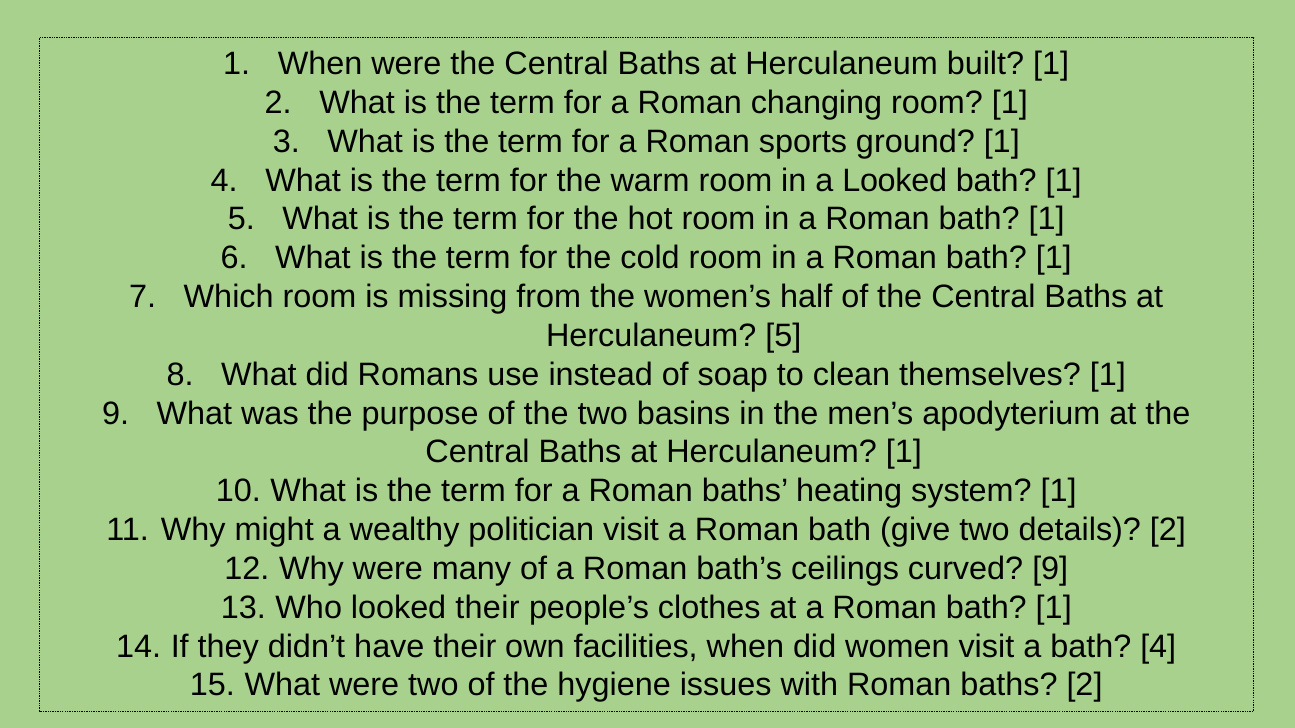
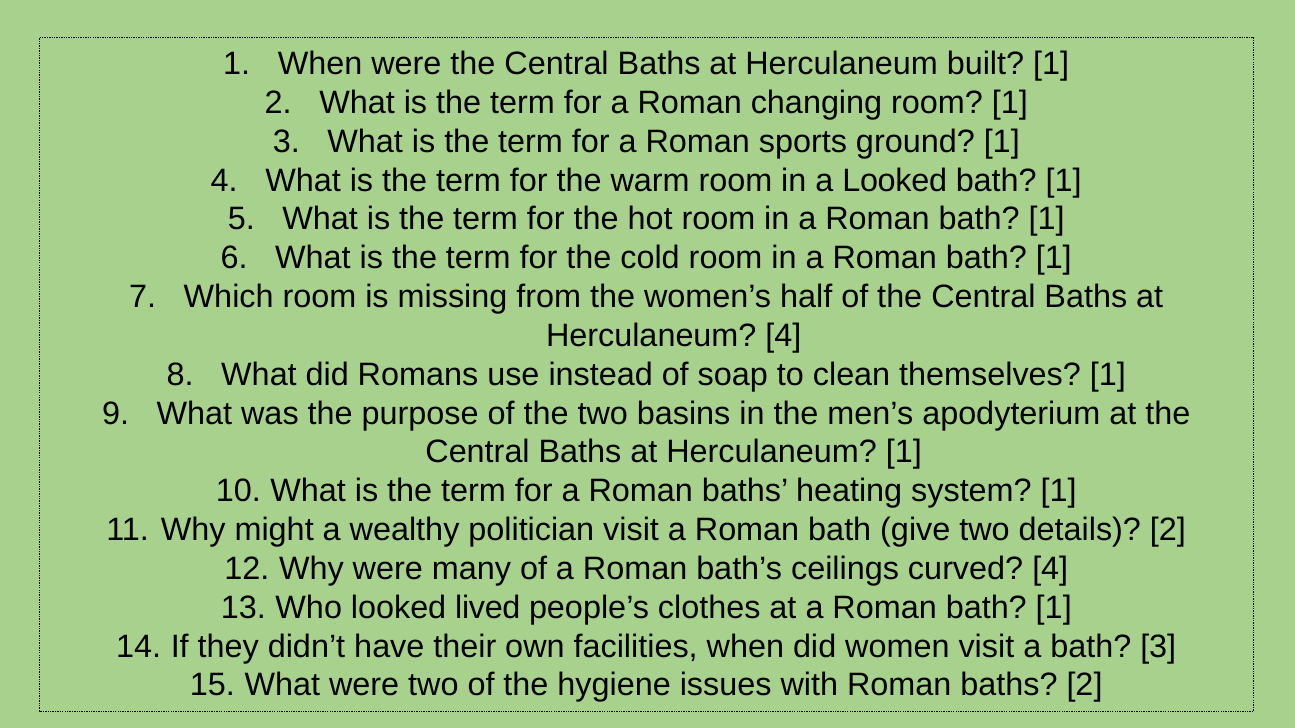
Herculaneum 5: 5 -> 4
curved 9: 9 -> 4
looked their: their -> lived
bath 4: 4 -> 3
